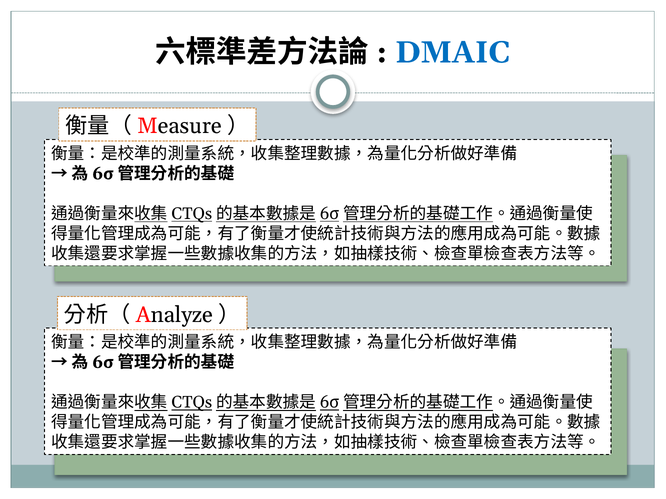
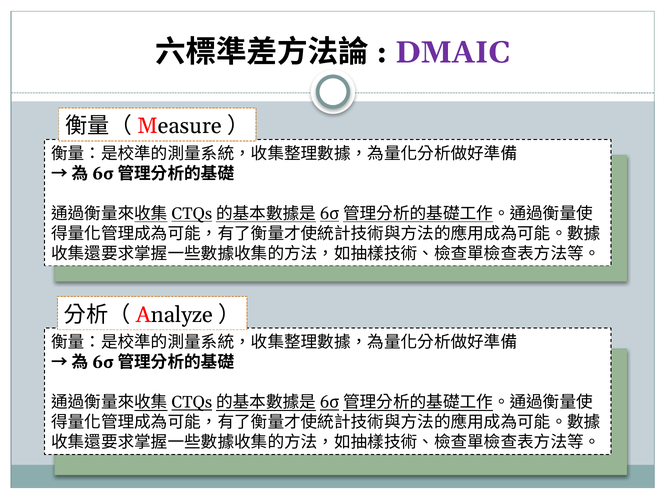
DMAIC colour: blue -> purple
